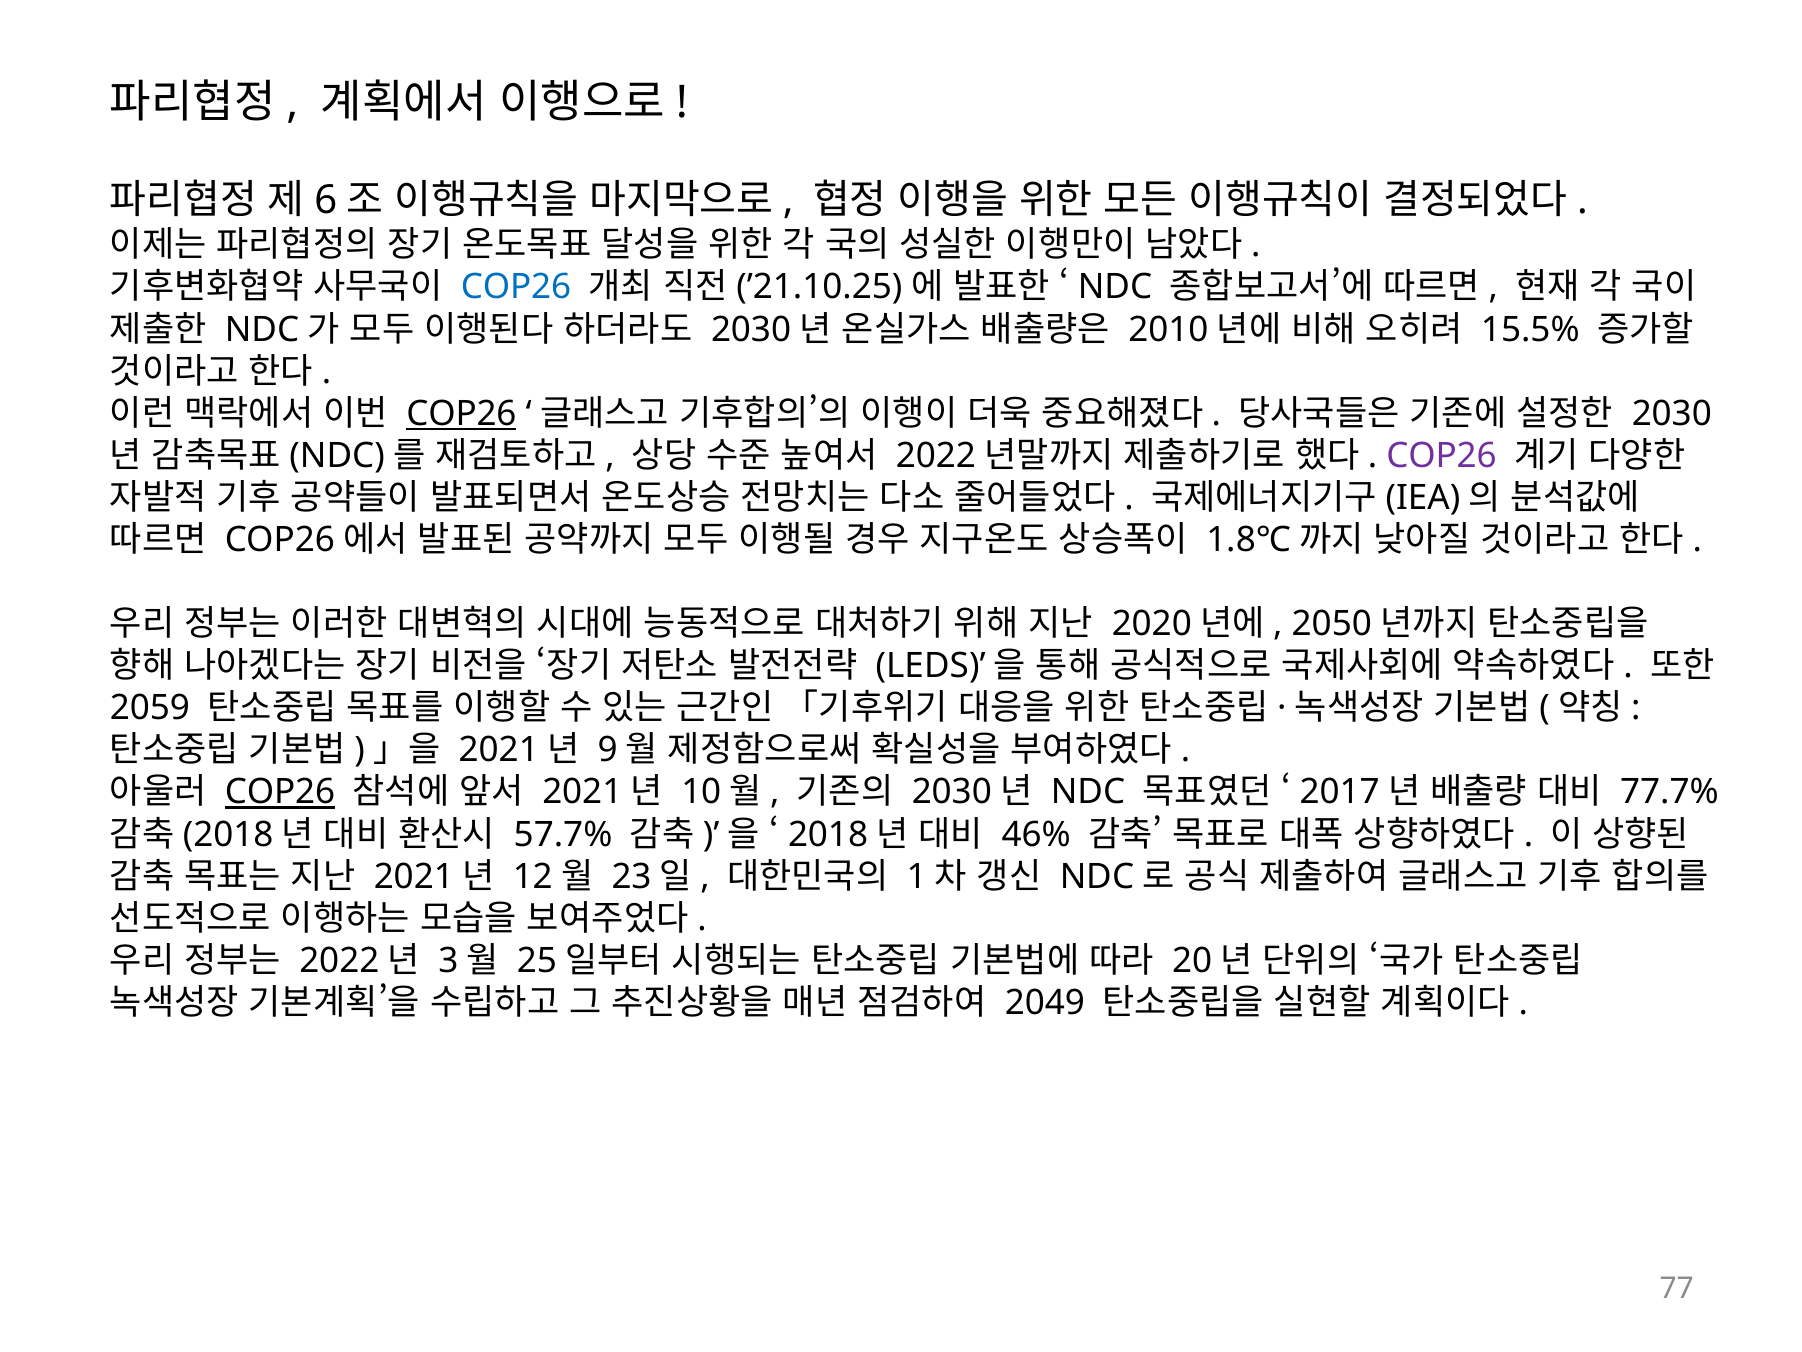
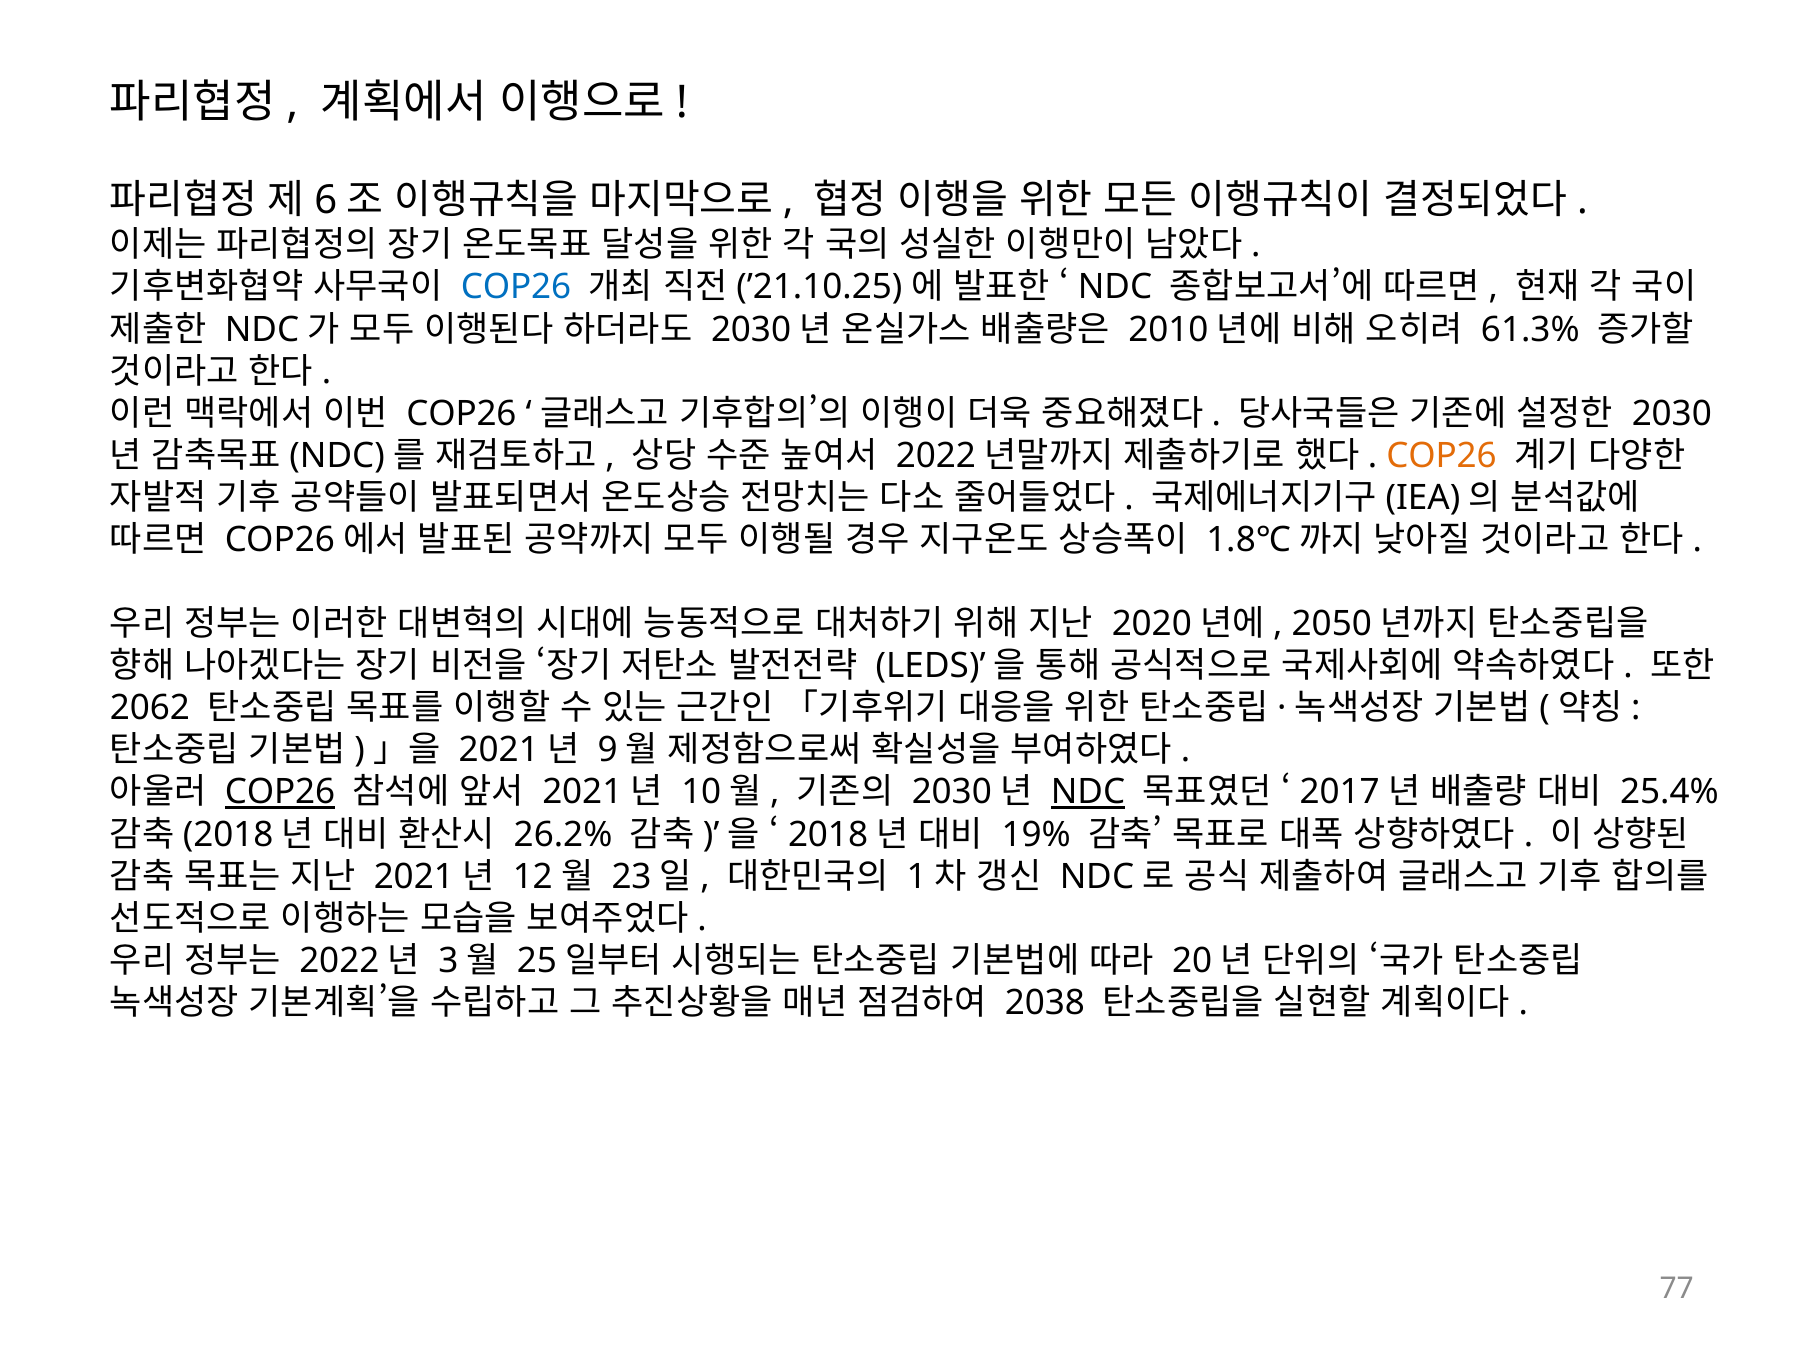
15.5%: 15.5% -> 61.3%
COP26 at (461, 413) underline: present -> none
COP26 at (1441, 456) colour: purple -> orange
2059: 2059 -> 2062
NDC at (1088, 792) underline: none -> present
77.7%: 77.7% -> 25.4%
57.7%: 57.7% -> 26.2%
46%: 46% -> 19%
2049: 2049 -> 2038
